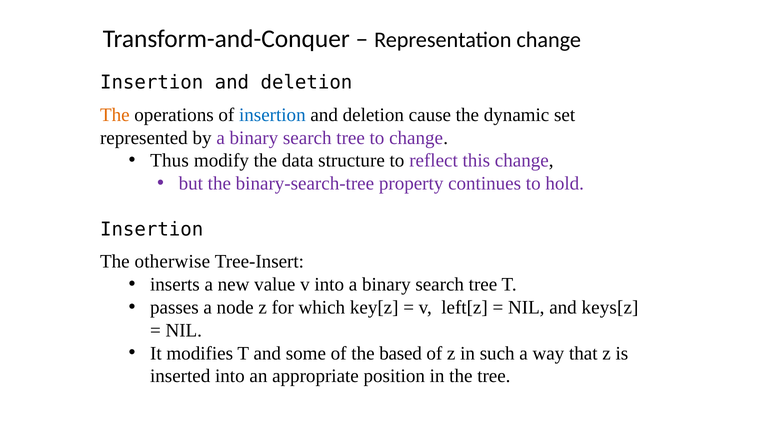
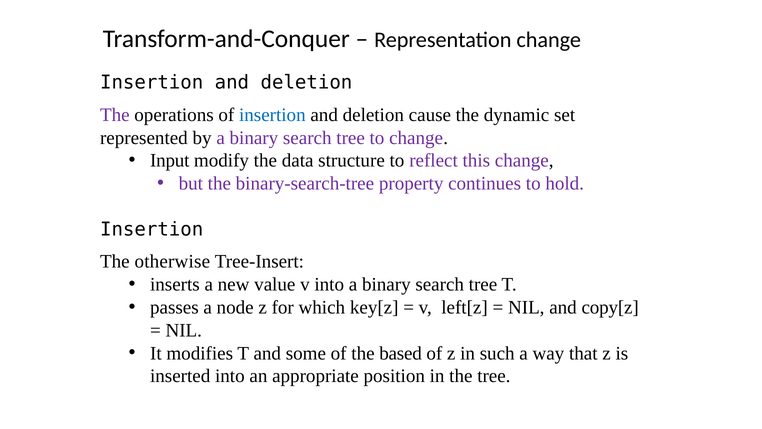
The at (115, 115) colour: orange -> purple
Thus: Thus -> Input
keys[z: keys[z -> copy[z
